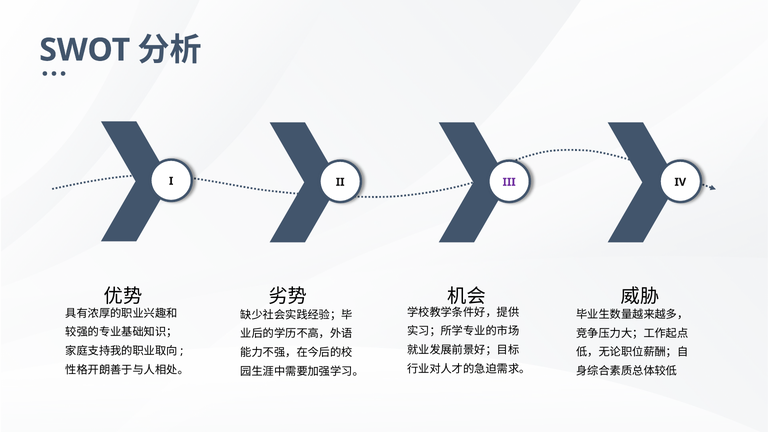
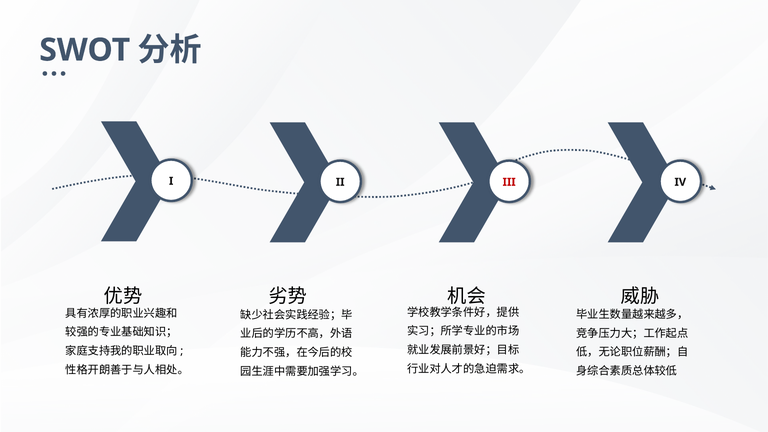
III colour: purple -> red
